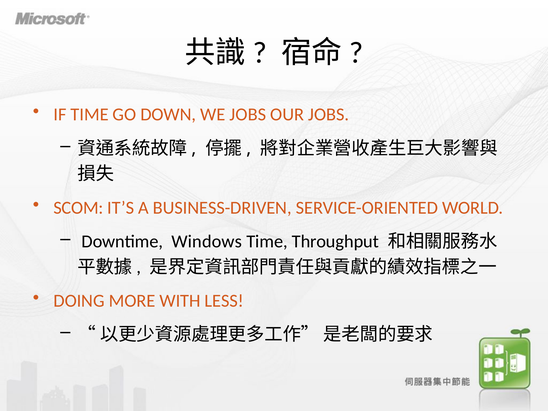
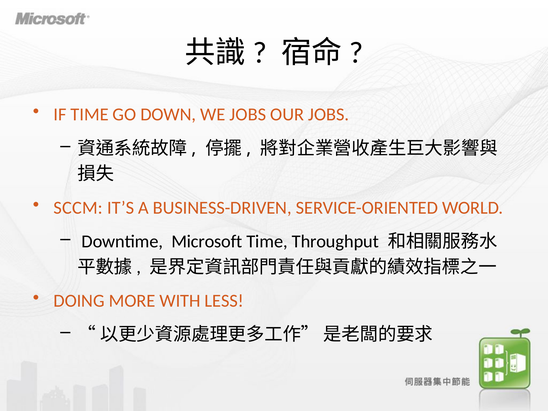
SCOM: SCOM -> SCCM
Windows: Windows -> Microsoft
